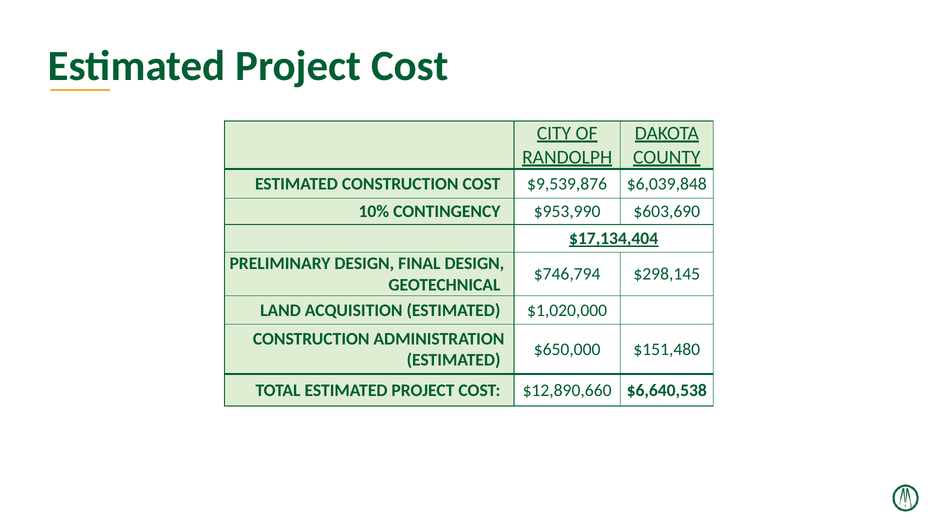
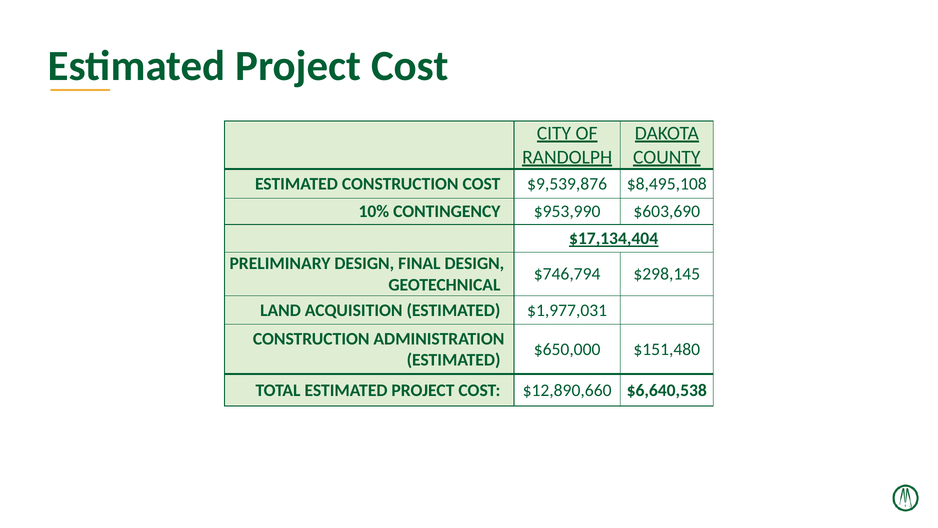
$6,039,848: $6,039,848 -> $8,495,108
$1,020,000: $1,020,000 -> $1,977,031
